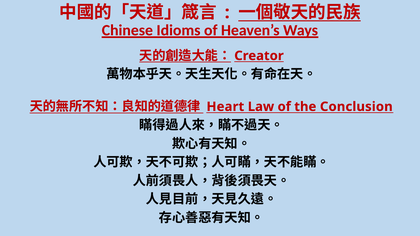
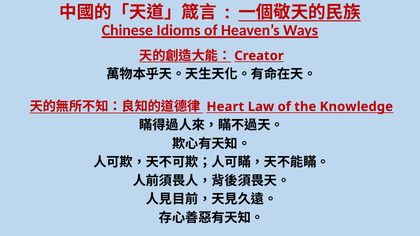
Conclusion: Conclusion -> Knowledge
